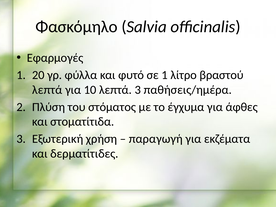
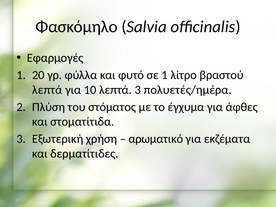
παθήσεις/ημέρα: παθήσεις/ημέρα -> πολυετές/ημέρα
παραγωγή: παραγωγή -> αρωματικό
